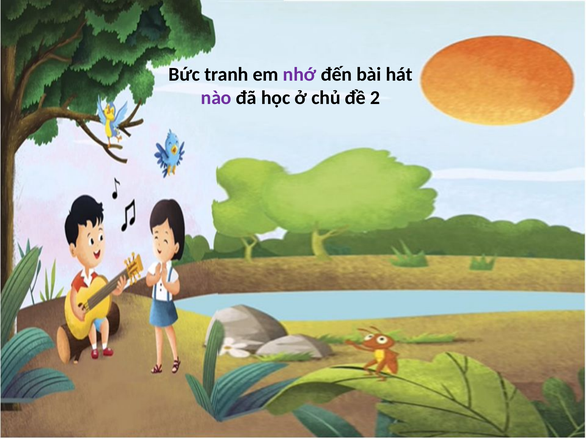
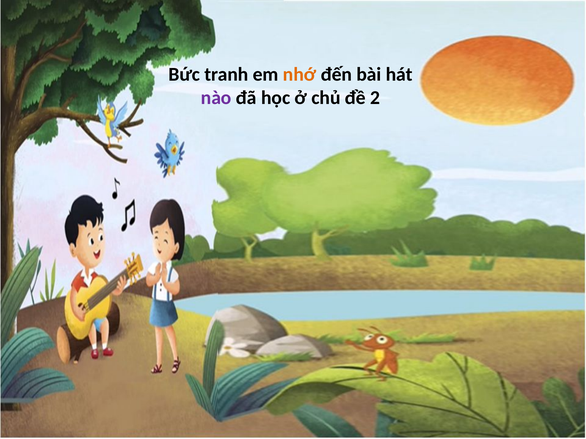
nhớ colour: purple -> orange
